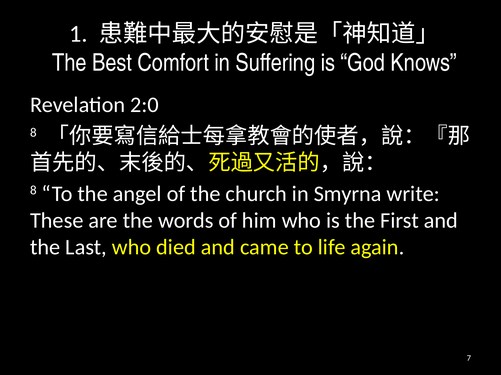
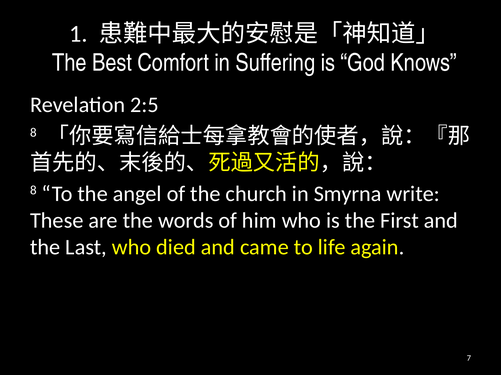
2:0: 2:0 -> 2:5
